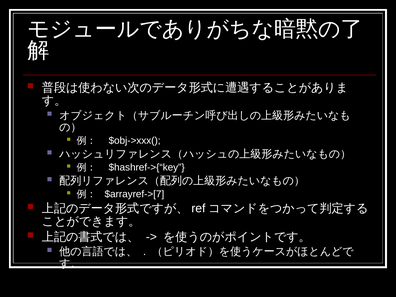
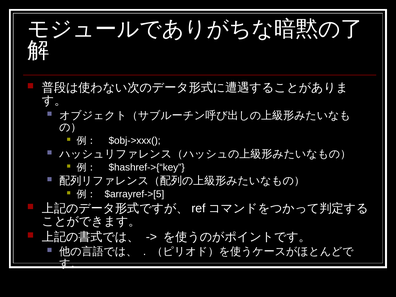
$arrayref->[7: $arrayref->[7 -> $arrayref->[5
